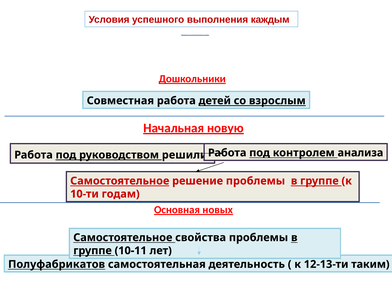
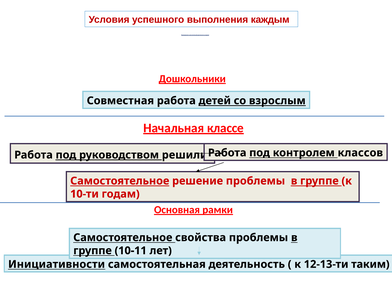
новую: новую -> классе
анализа: анализа -> классов
новых: новых -> рамки
Полуфабрикатов: Полуфабрикатов -> Инициативности
